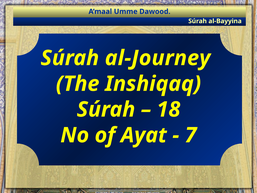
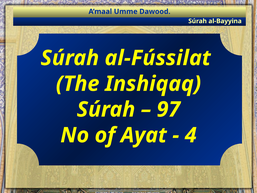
al-Journey: al-Journey -> al-Fússilat
18: 18 -> 97
7: 7 -> 4
